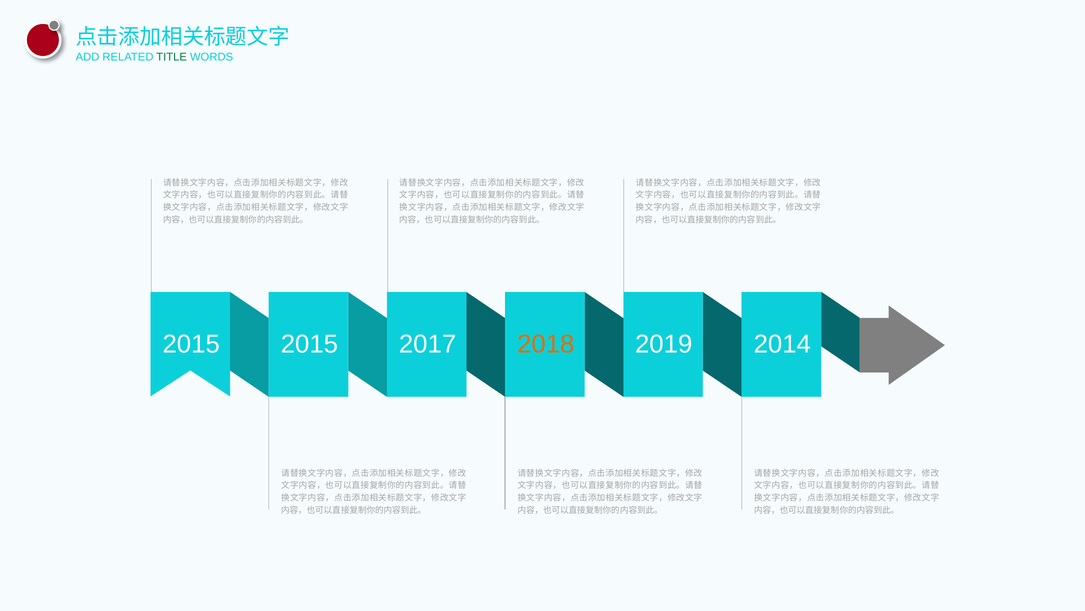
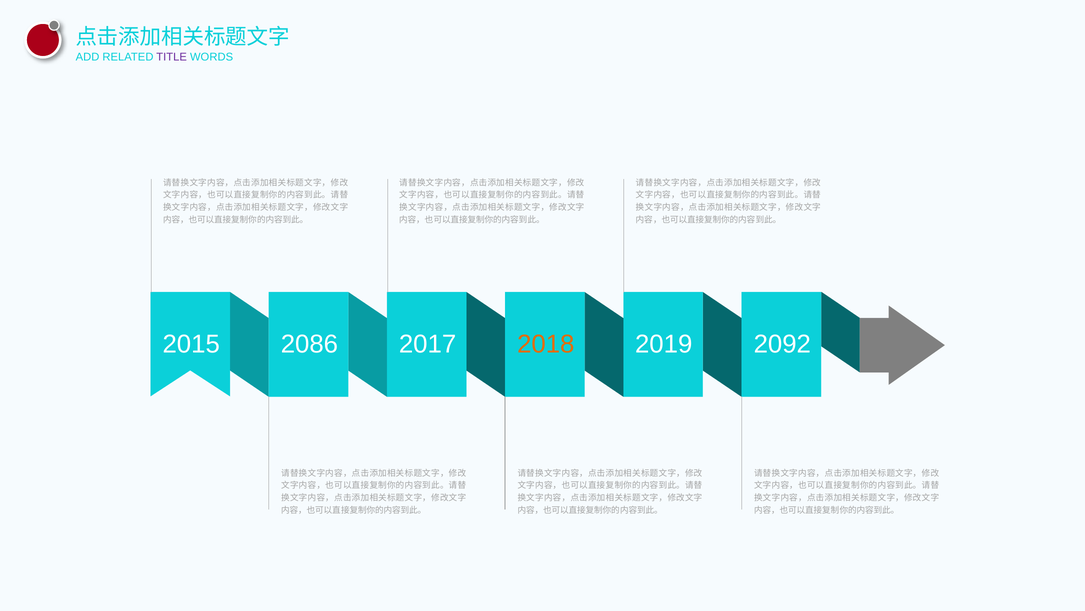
TITLE colour: green -> purple
2015 2015: 2015 -> 2086
2014: 2014 -> 2092
